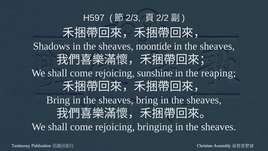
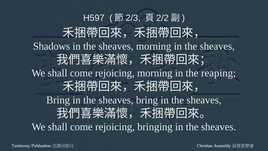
sheaves noontide: noontide -> morning
rejoicing sunshine: sunshine -> morning
